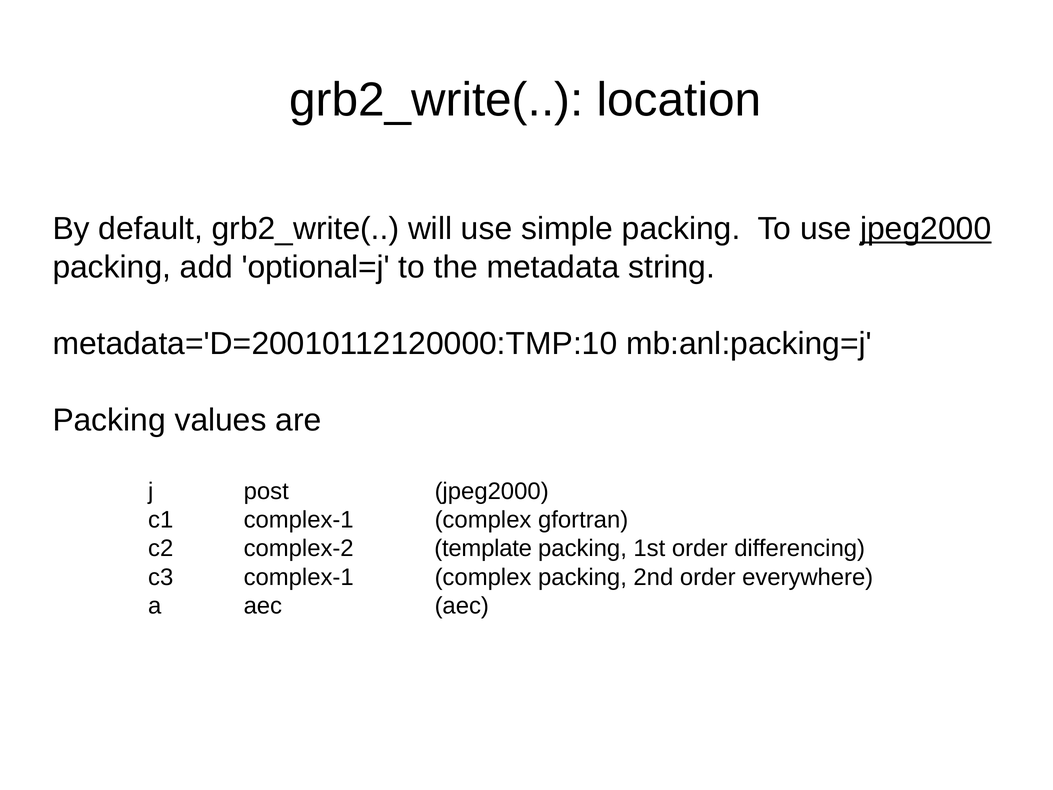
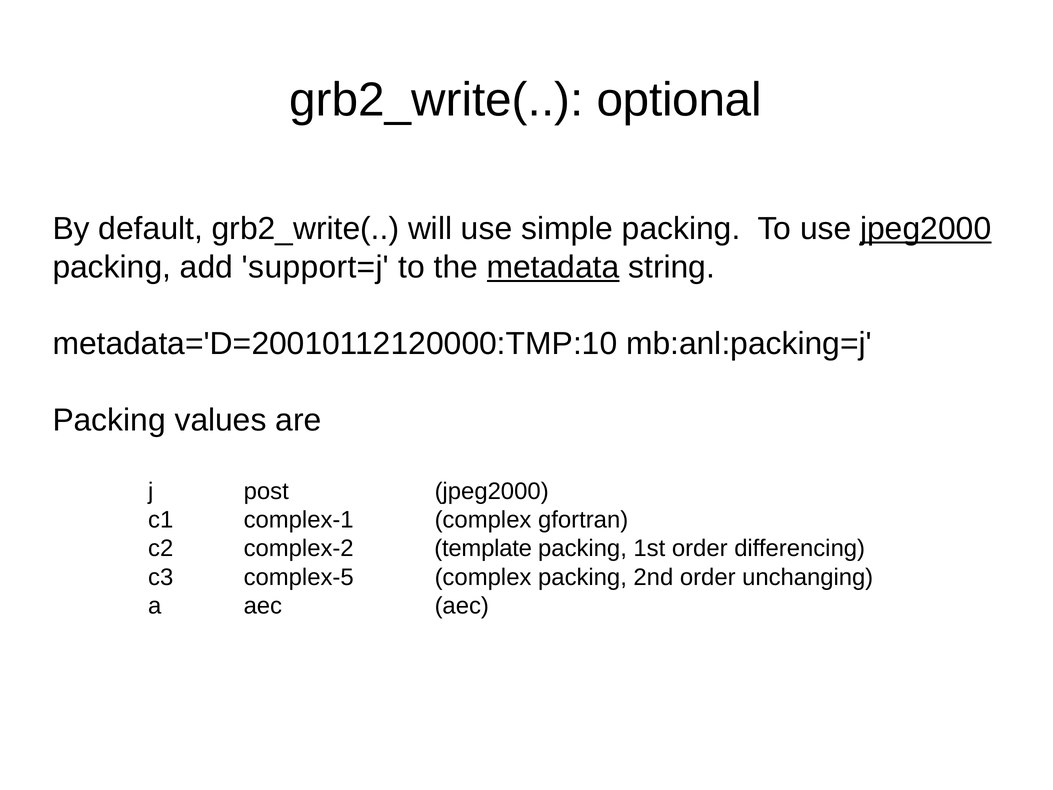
location: location -> optional
optional=j: optional=j -> support=j
metadata underline: none -> present
c3 complex-1: complex-1 -> complex-5
everywhere: everywhere -> unchanging
